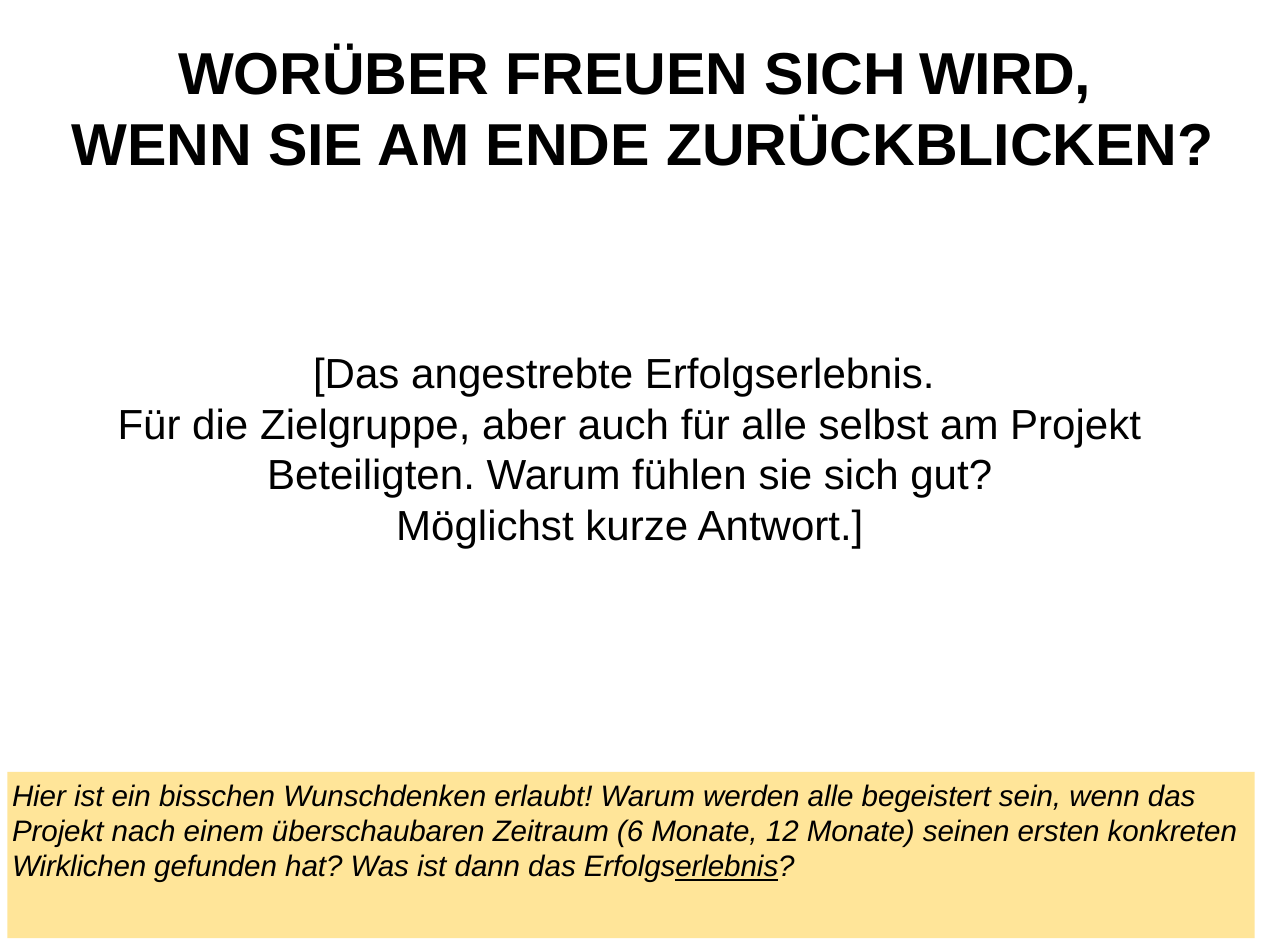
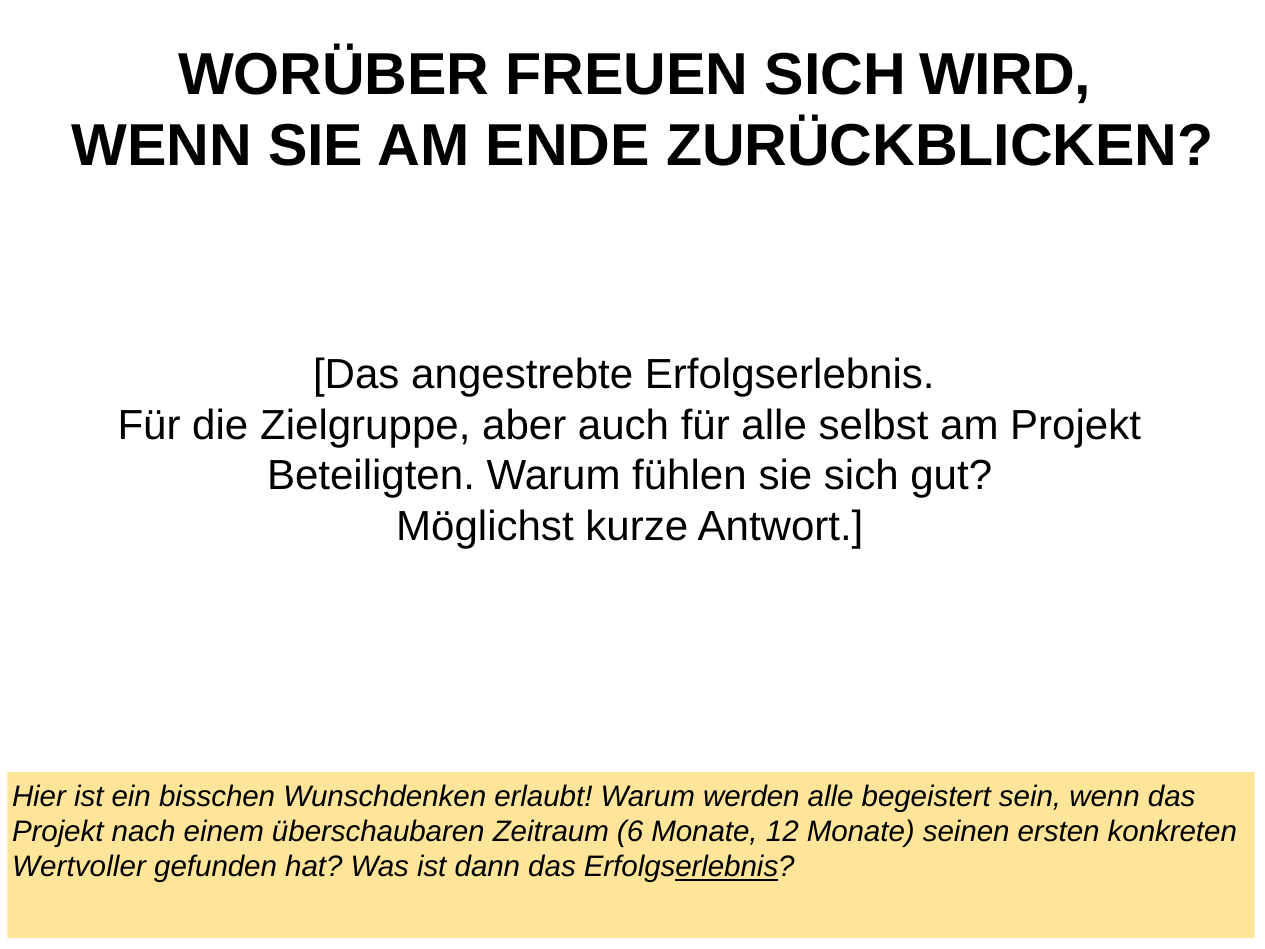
Wirklichen: Wirklichen -> Wertvoller
